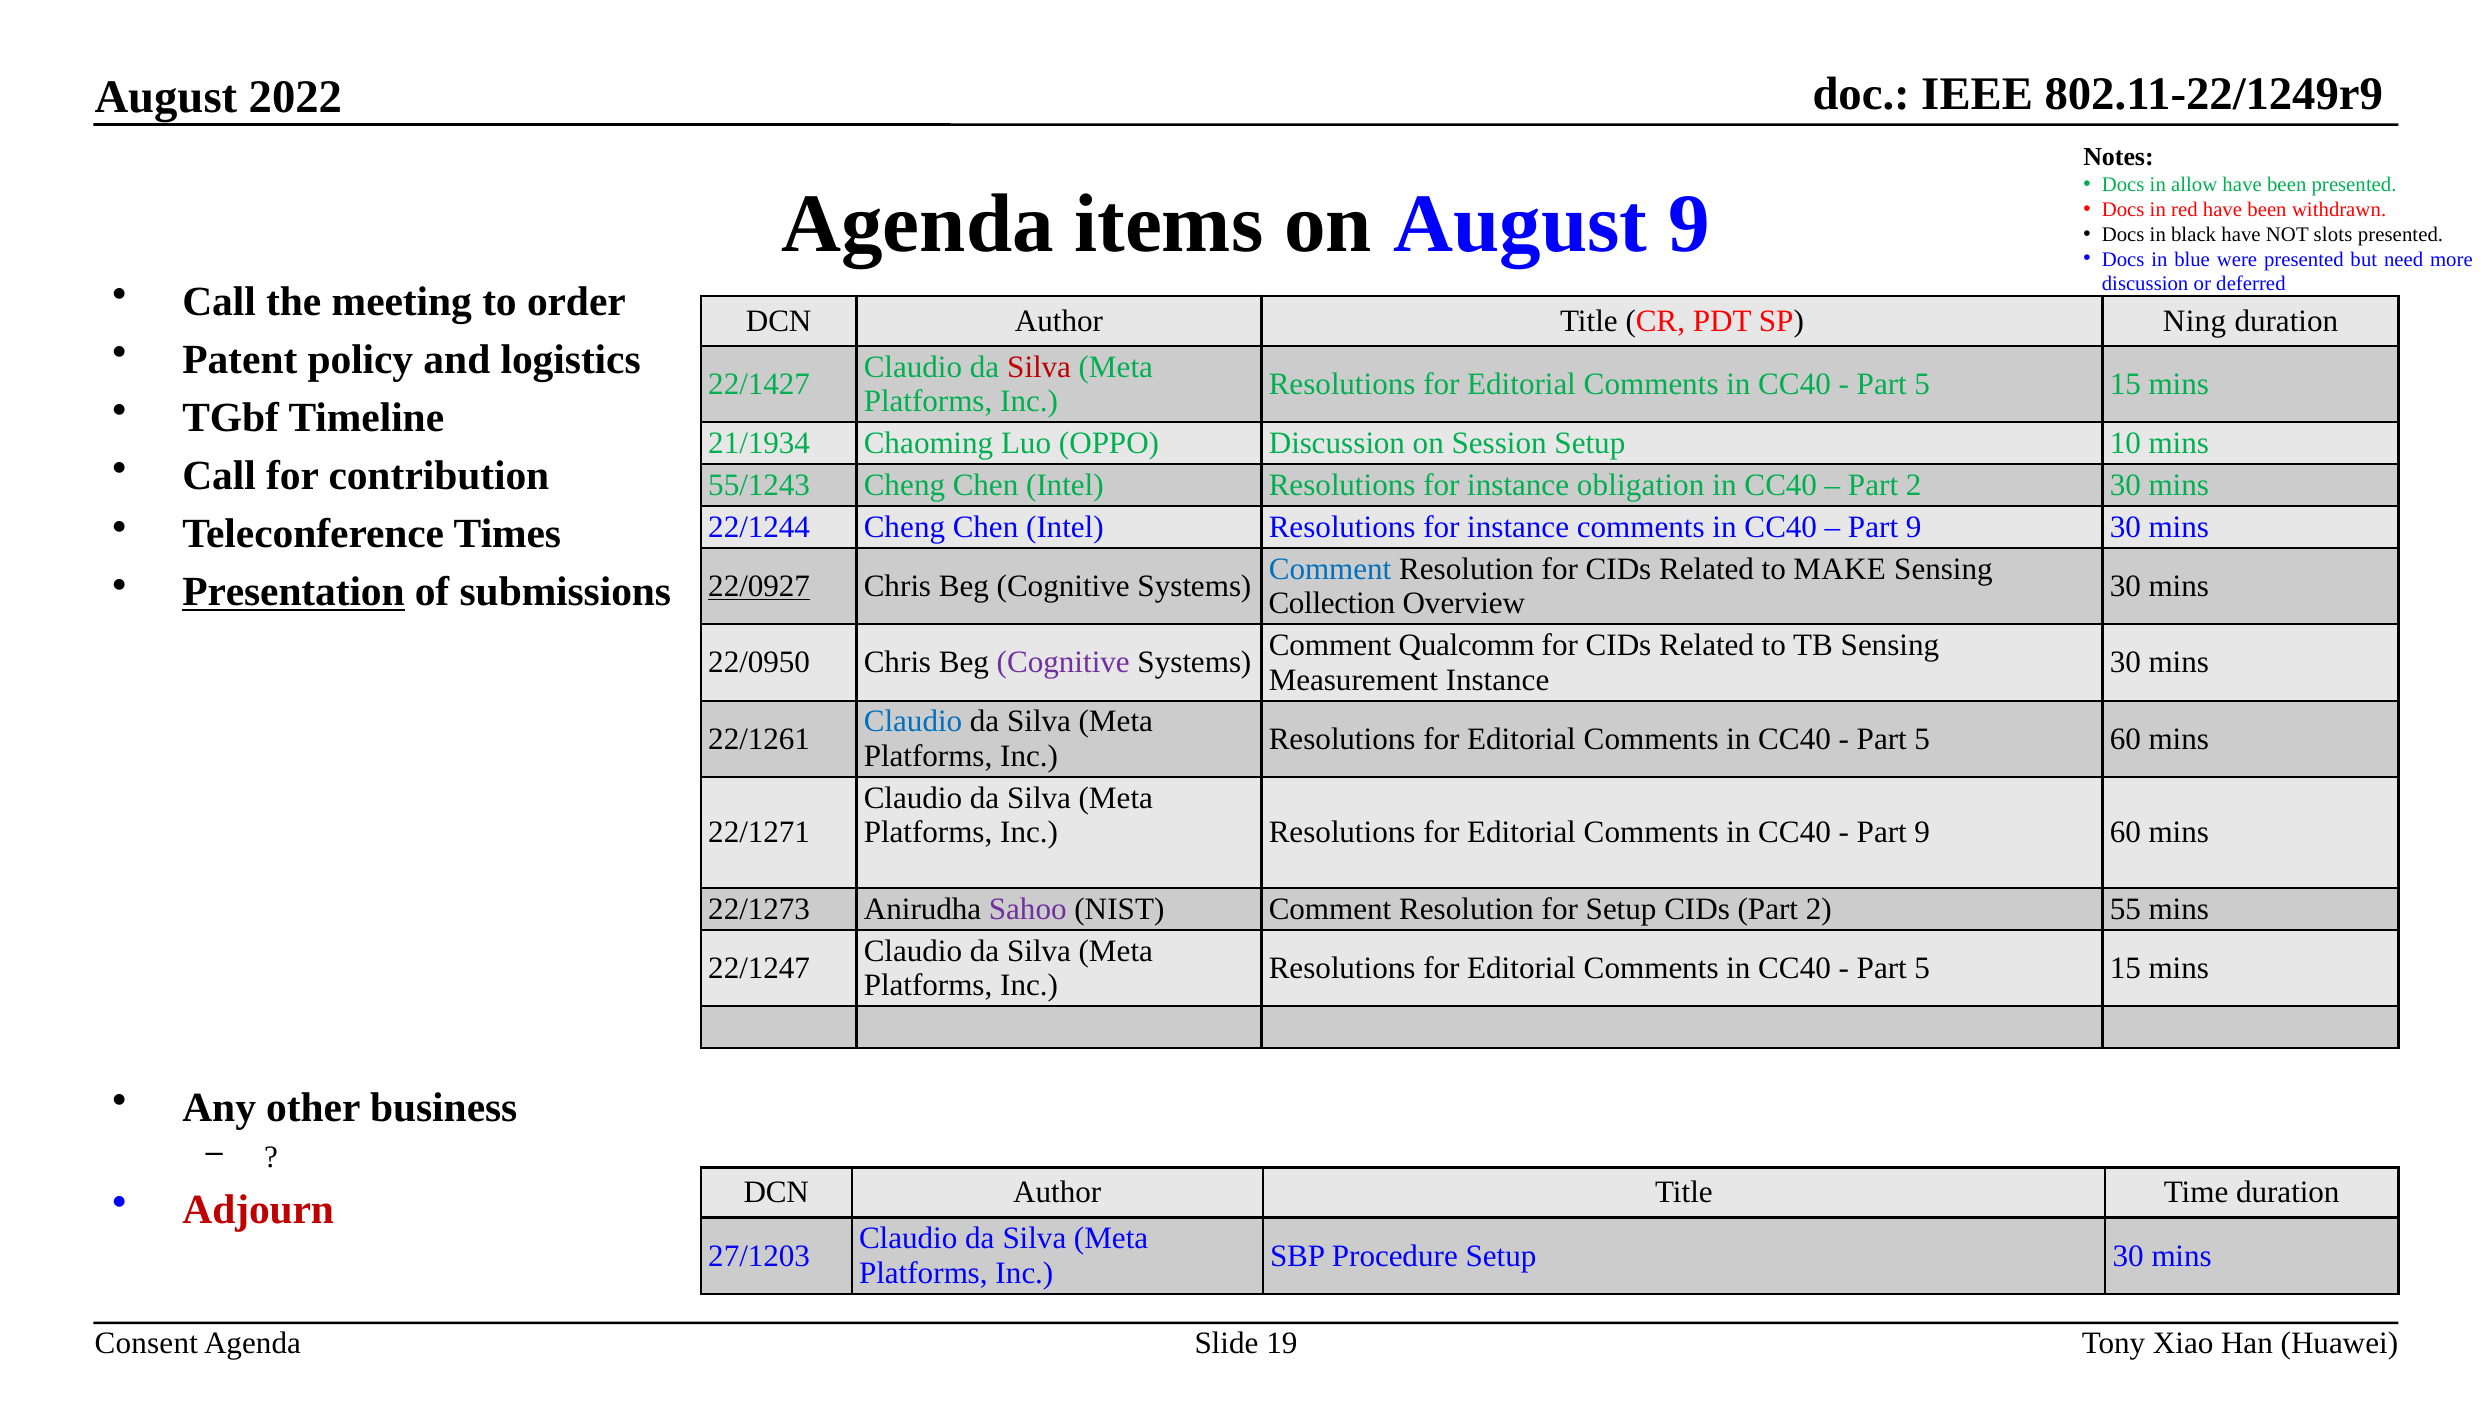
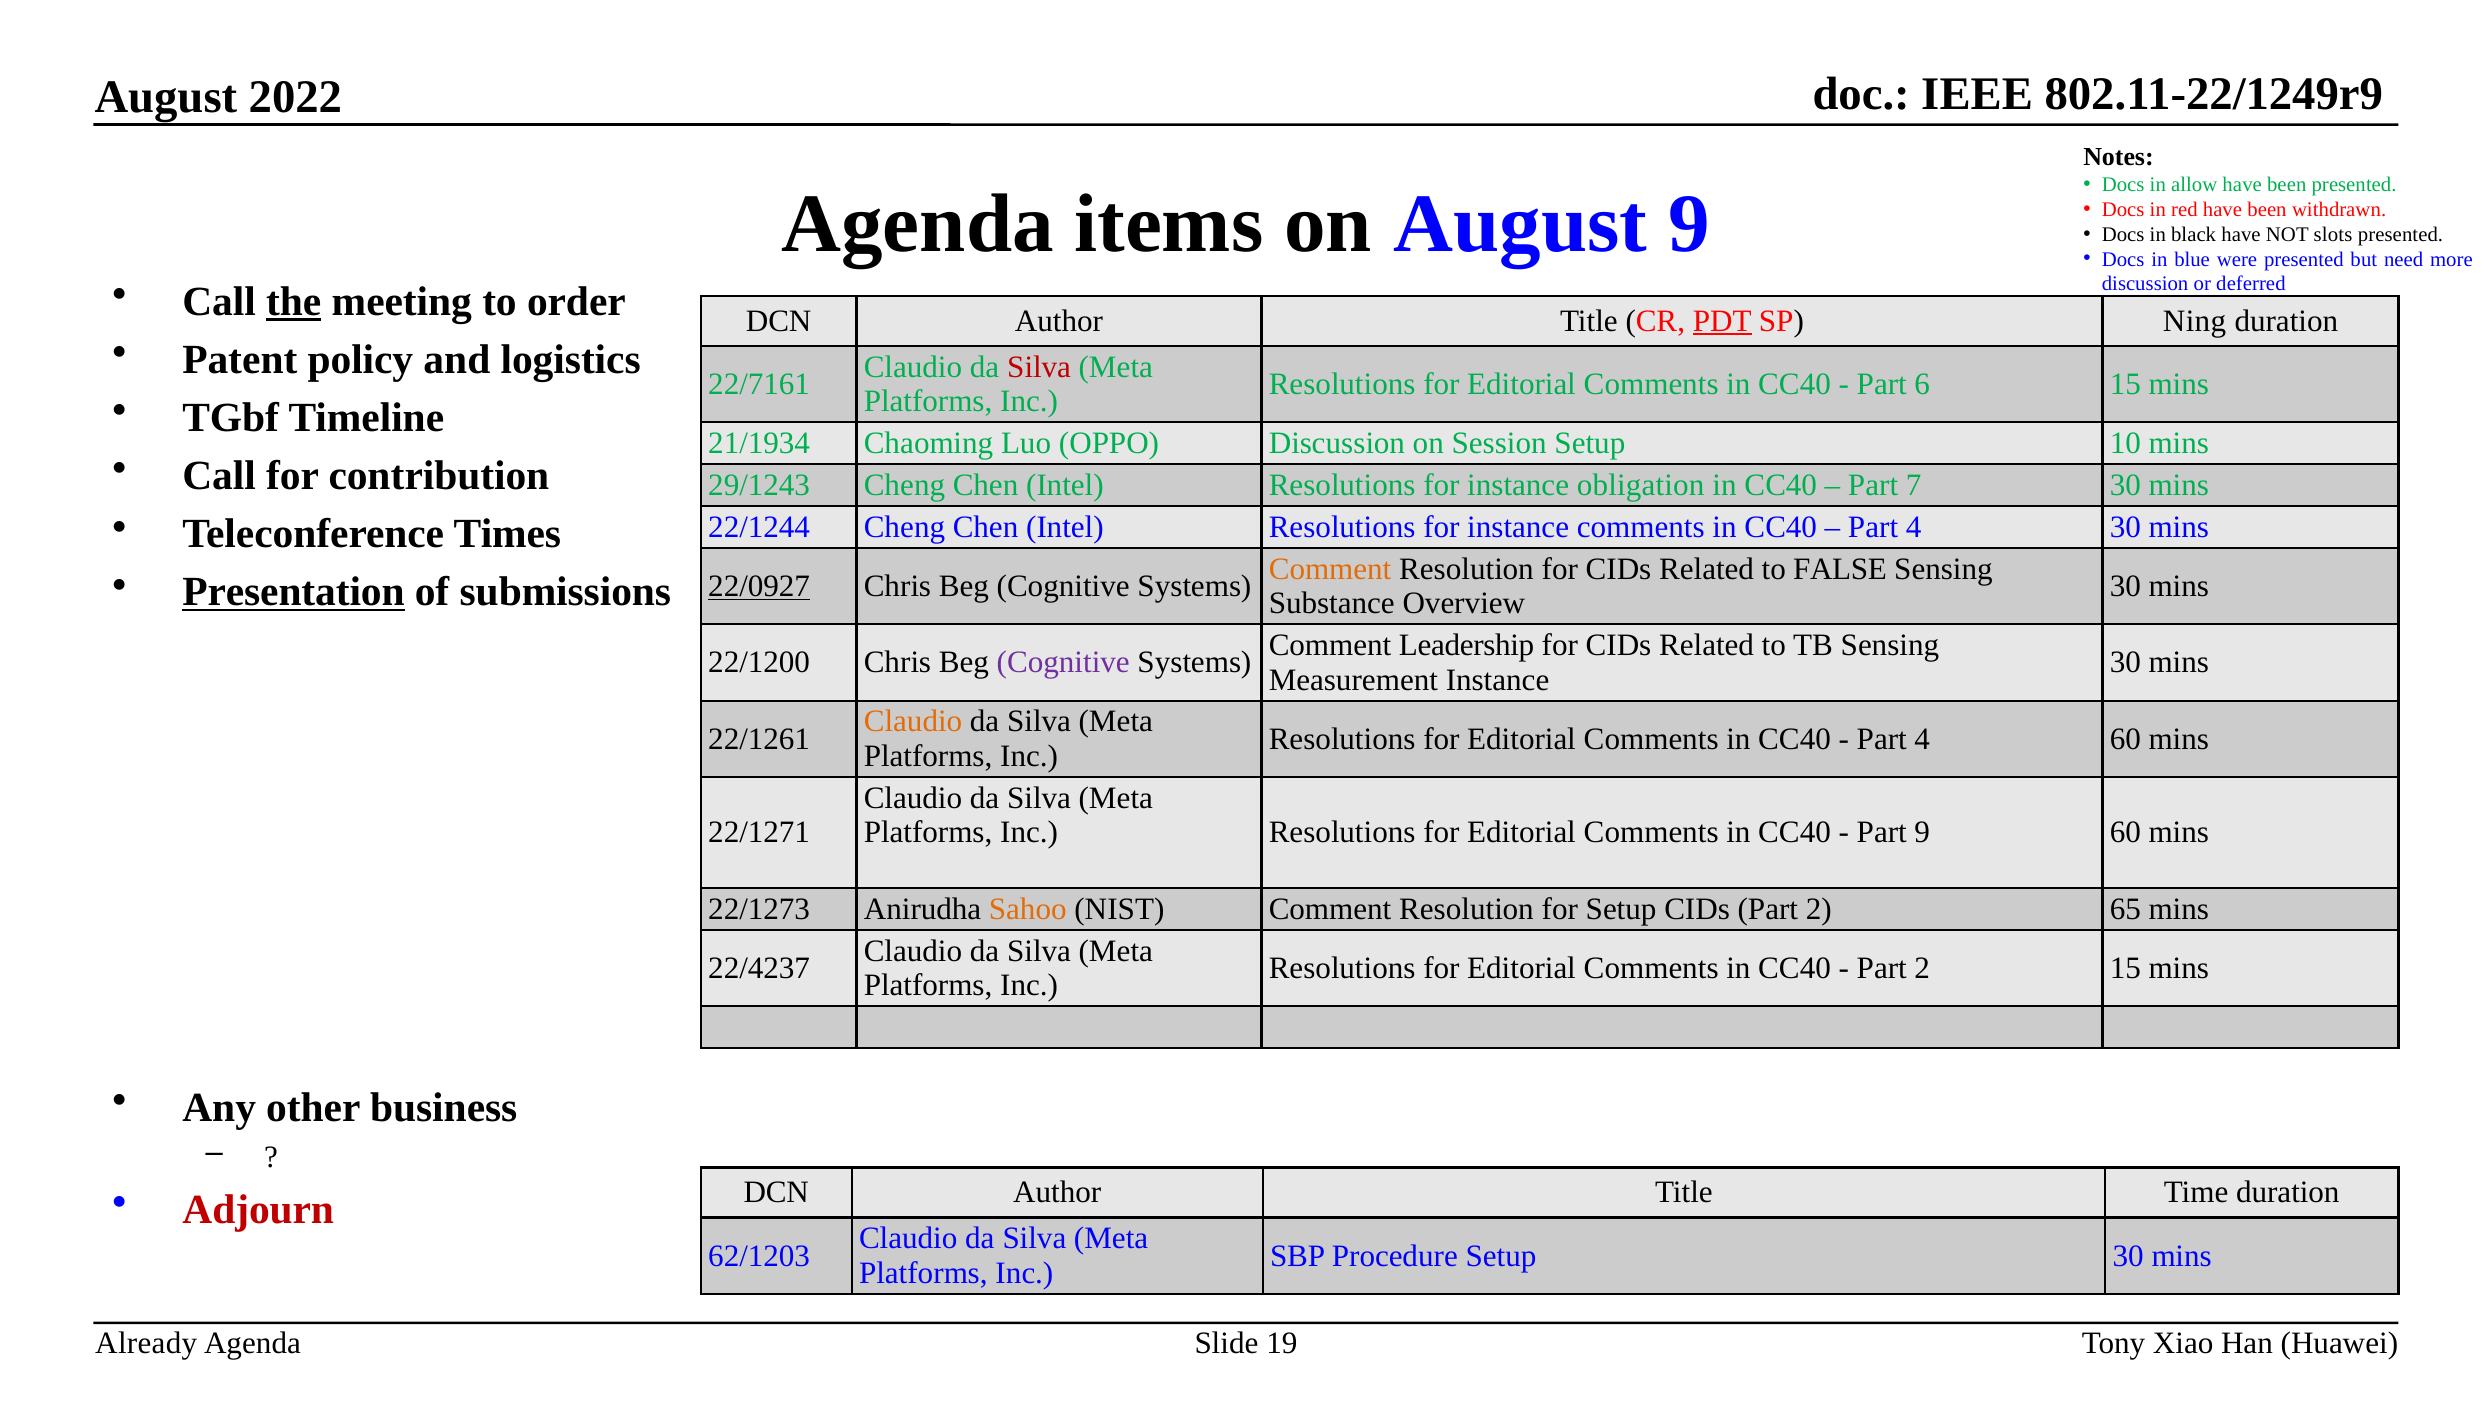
the underline: none -> present
PDT underline: none -> present
22/1427: 22/1427 -> 22/7161
5 at (1922, 384): 5 -> 6
55/1243: 55/1243 -> 29/1243
2 at (1914, 485): 2 -> 7
9 at (1914, 527): 9 -> 4
Comment at (1330, 569) colour: blue -> orange
MAKE: MAKE -> FALSE
Collection: Collection -> Substance
Qualcomm: Qualcomm -> Leadership
22/0950: 22/0950 -> 22/1200
Claudio at (913, 722) colour: blue -> orange
5 at (1922, 739): 5 -> 4
Sahoo colour: purple -> orange
55: 55 -> 65
22/1247: 22/1247 -> 22/4237
5 at (1922, 969): 5 -> 2
27/1203: 27/1203 -> 62/1203
Consent: Consent -> Already
